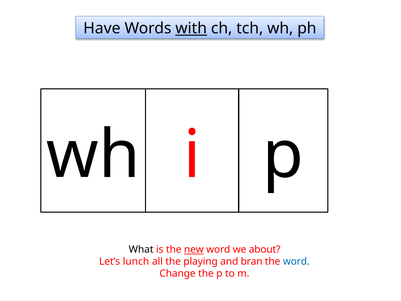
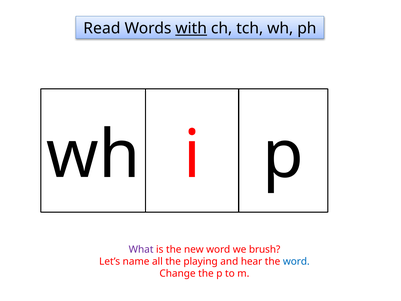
Have: Have -> Read
What colour: black -> purple
new underline: present -> none
about: about -> brush
lunch: lunch -> name
bran: bran -> hear
